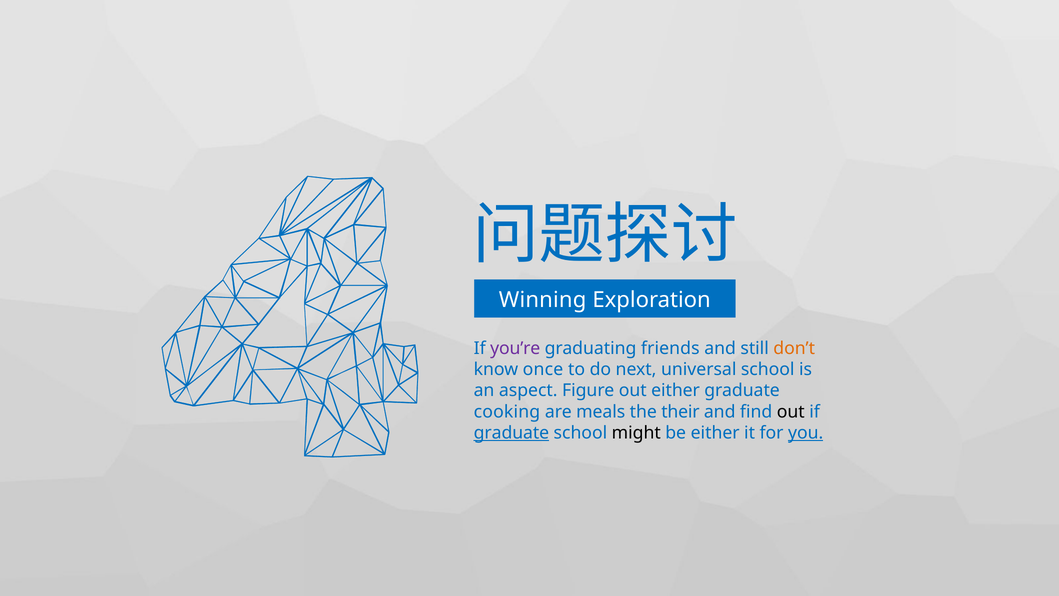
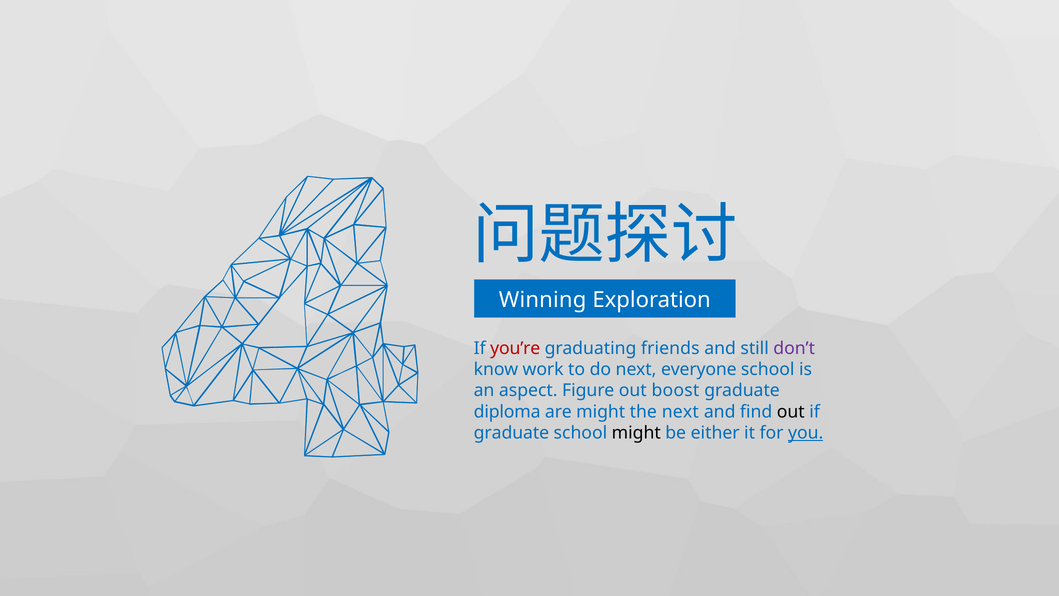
you’re colour: purple -> red
don’t colour: orange -> purple
once: once -> work
universal: universal -> everyone
out either: either -> boost
cooking: cooking -> diploma
are meals: meals -> might
the their: their -> next
graduate at (511, 433) underline: present -> none
